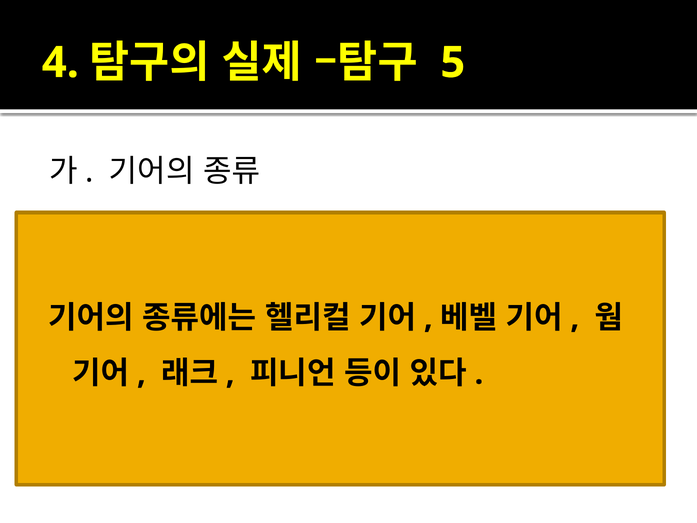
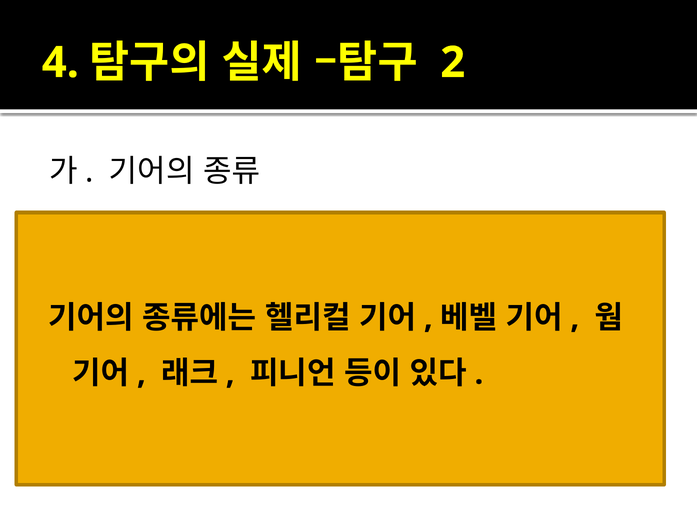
5: 5 -> 2
